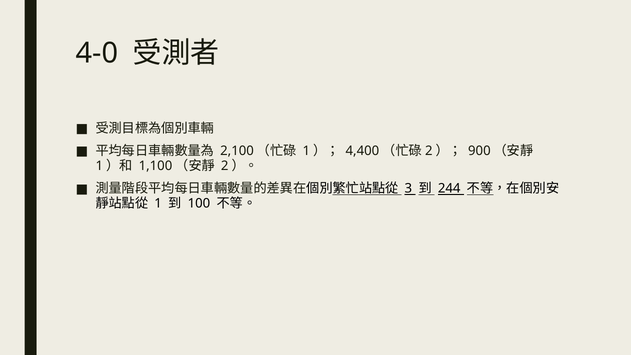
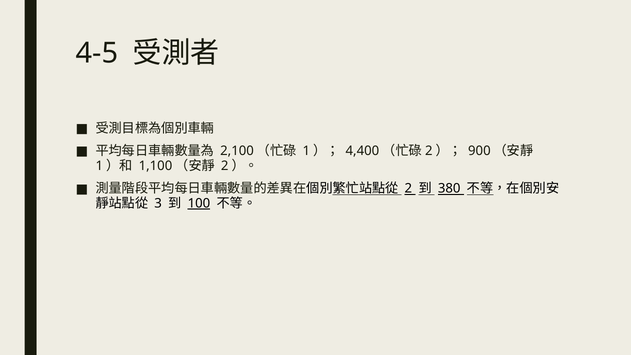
4-0: 4-0 -> 4-5
3 at (408, 188): 3 -> 2
244: 244 -> 380
1 at (158, 203): 1 -> 3
100 underline: none -> present
